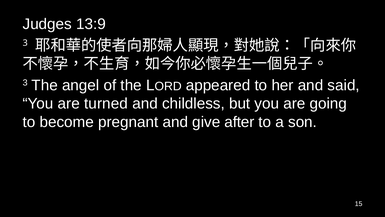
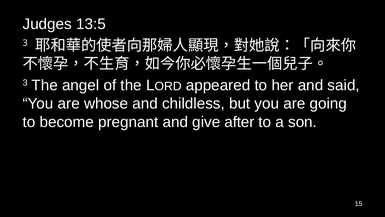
13:9: 13:9 -> 13:5
turned: turned -> whose
